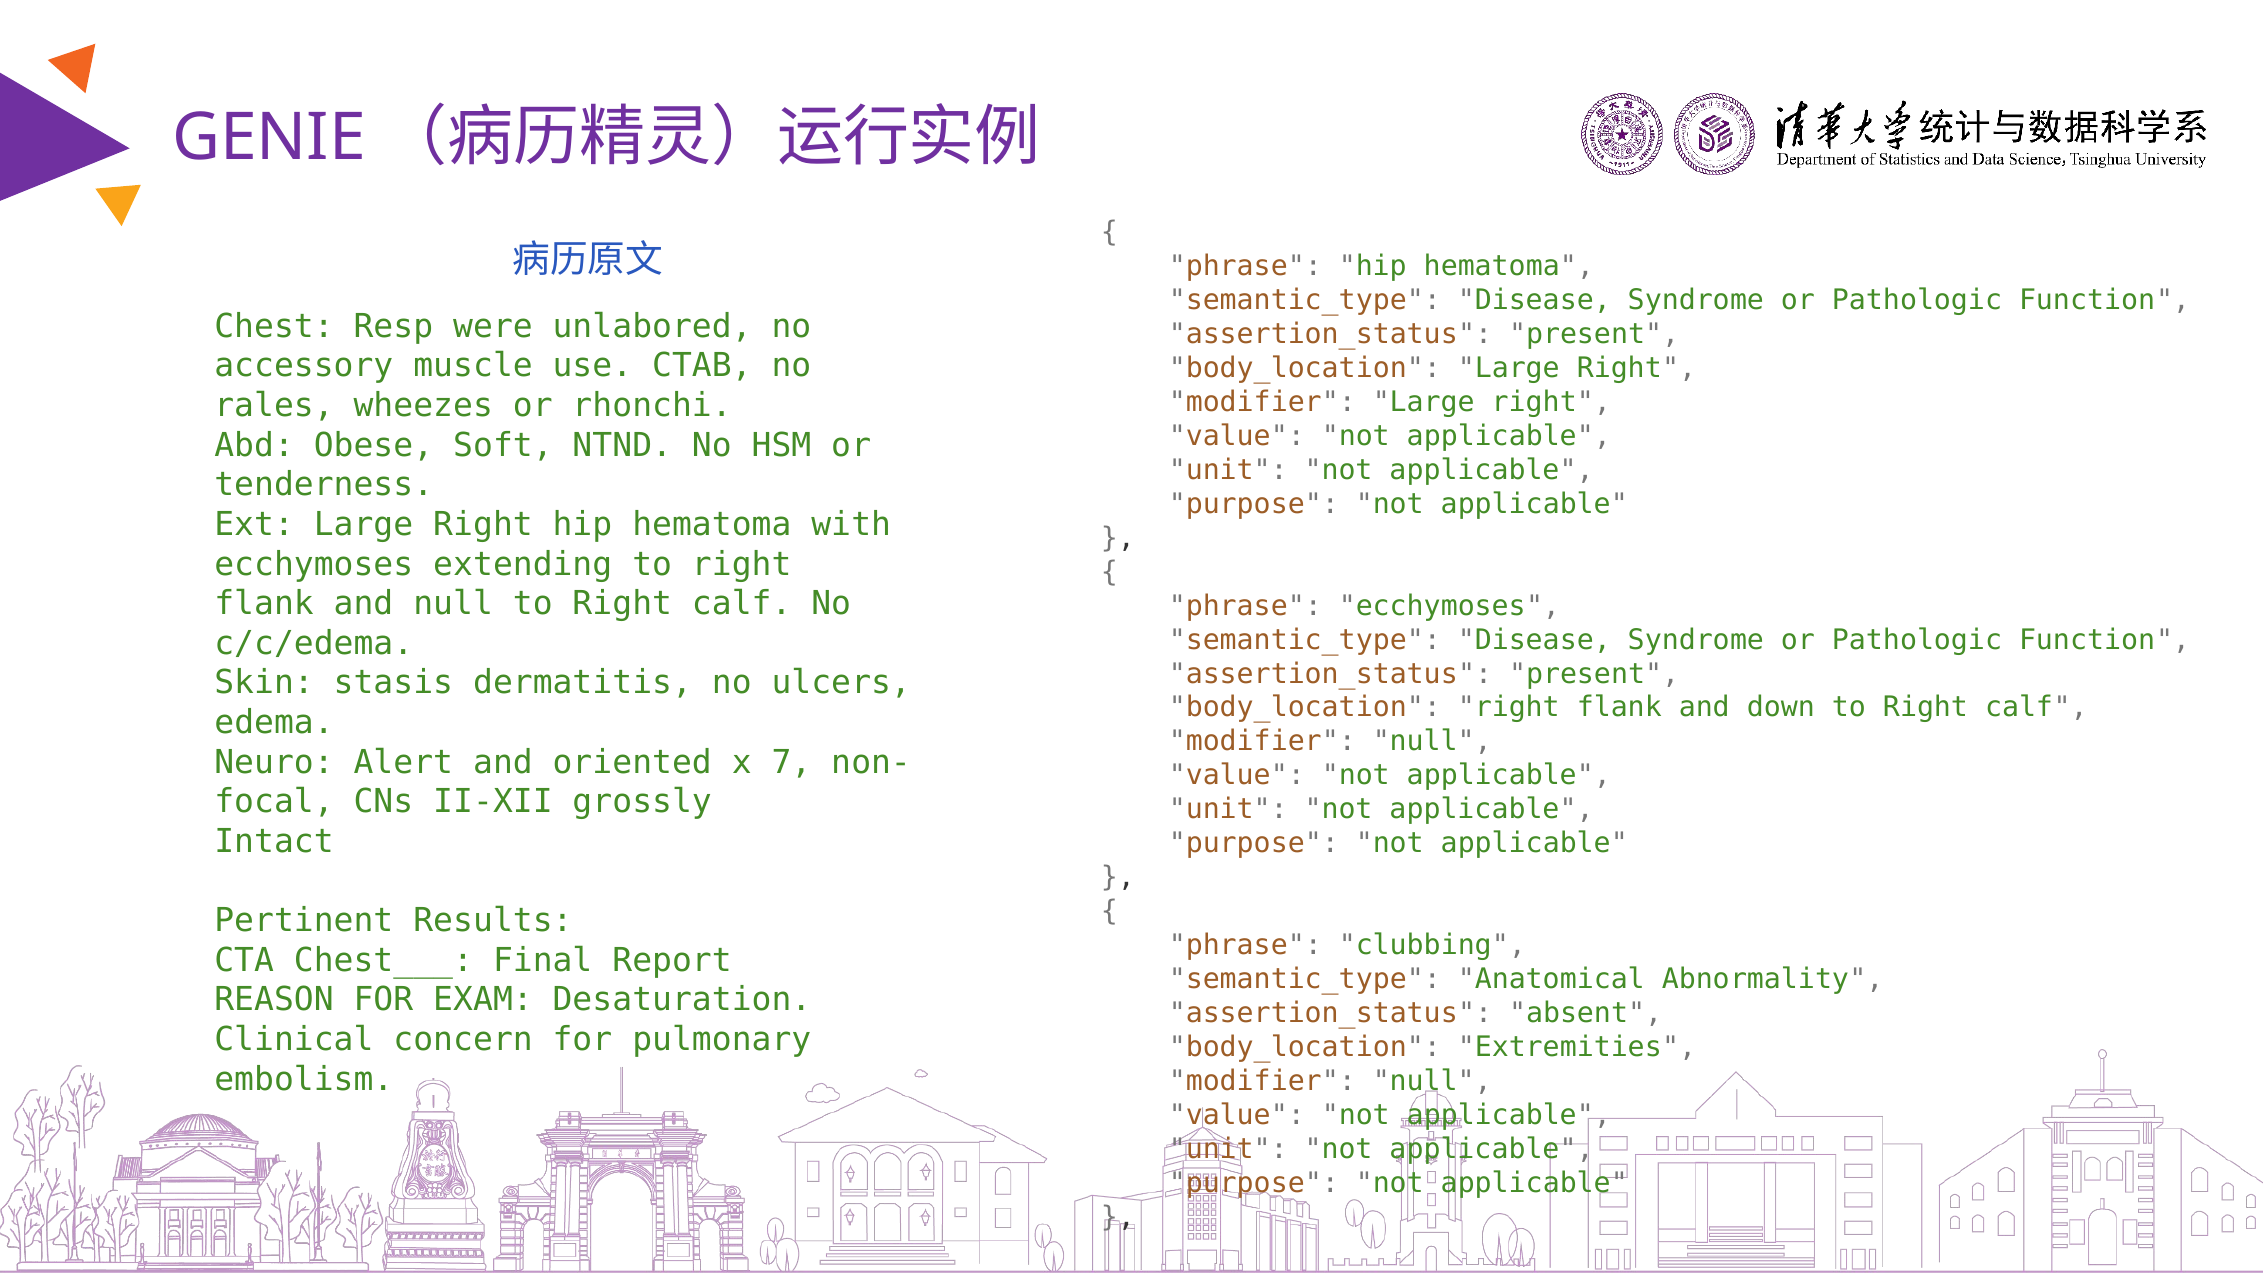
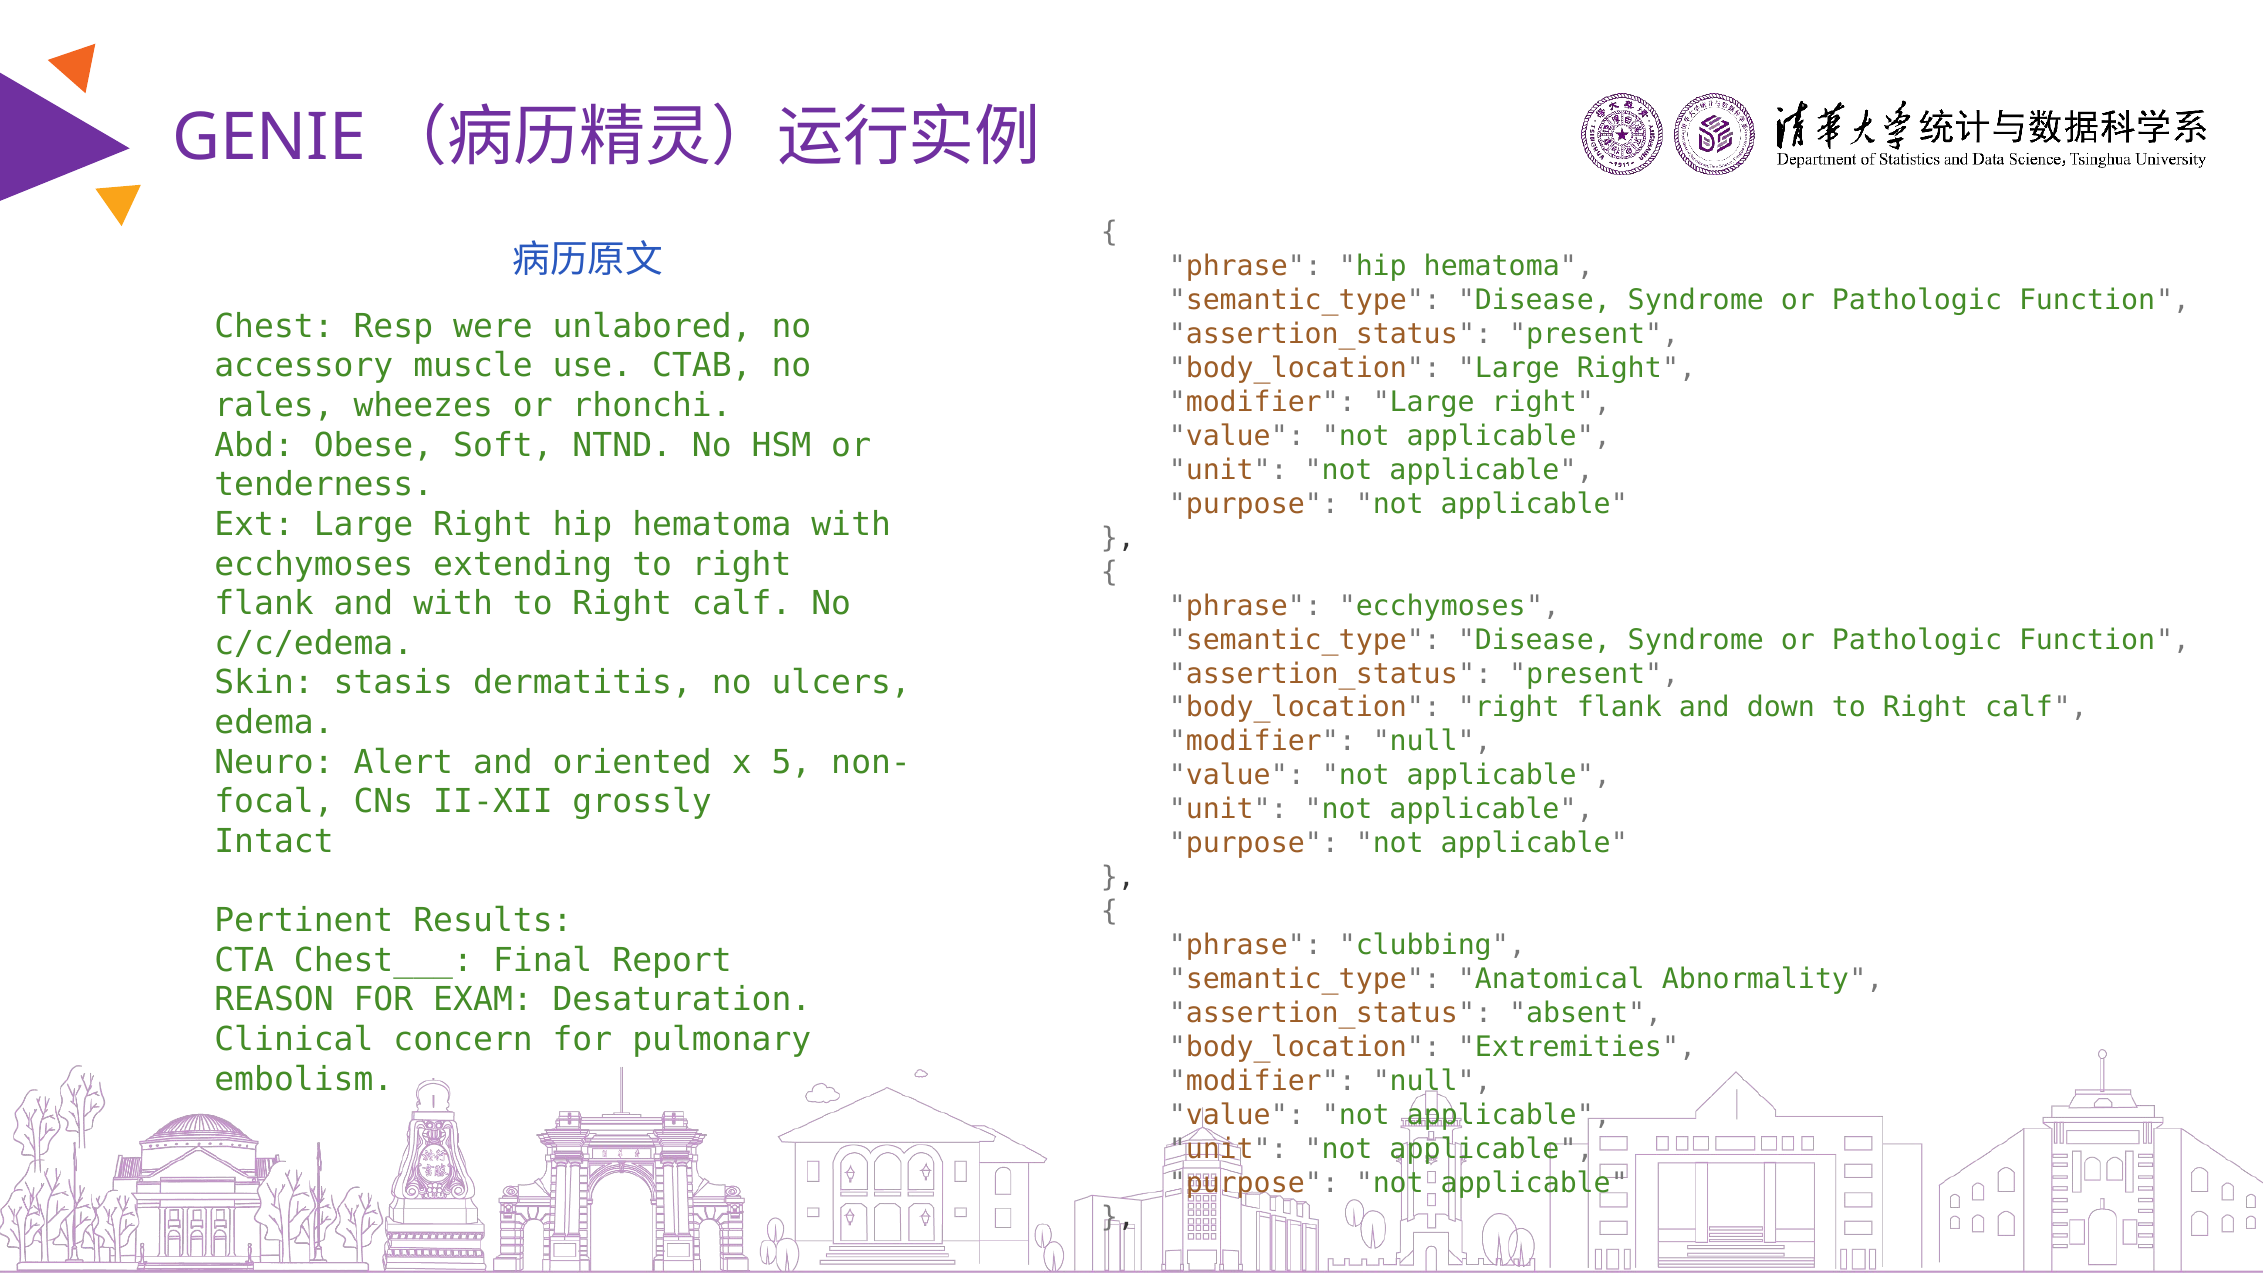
and null: null -> with
7: 7 -> 5
